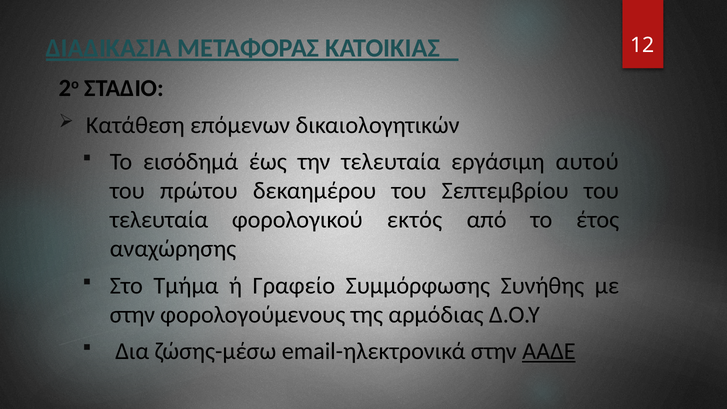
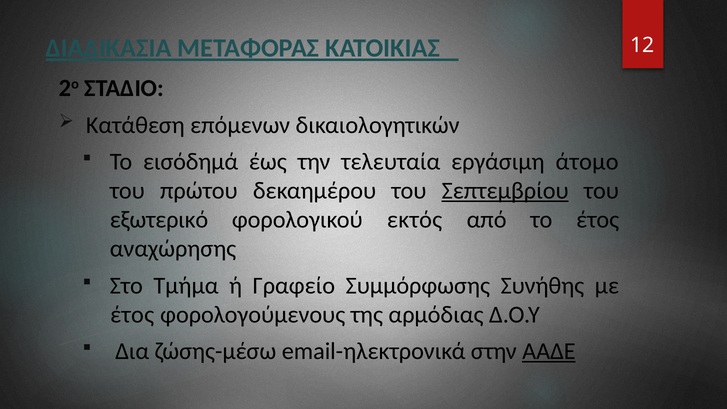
αυτού: αυτού -> άτομο
Σεπτεμβρίου underline: none -> present
τελευταία at (159, 220): τελευταία -> εξωτερικό
στην at (132, 315): στην -> έτος
